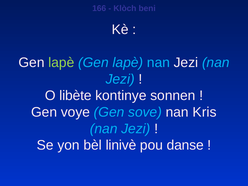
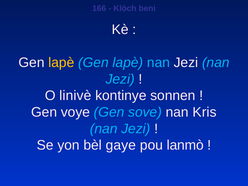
lapè at (61, 63) colour: light green -> yellow
libète: libète -> linivè
linivè: linivè -> gaye
danse: danse -> lanmò
